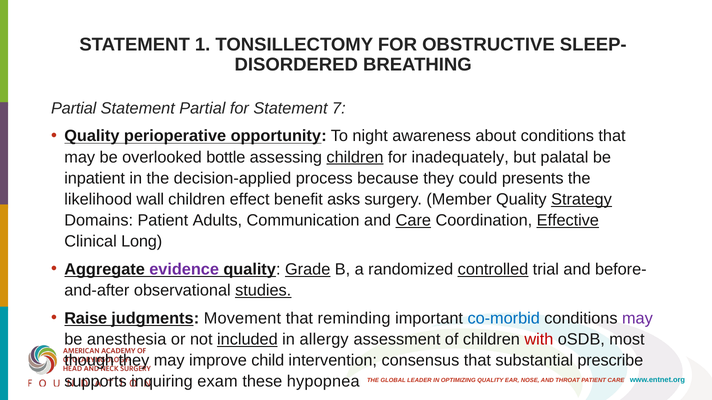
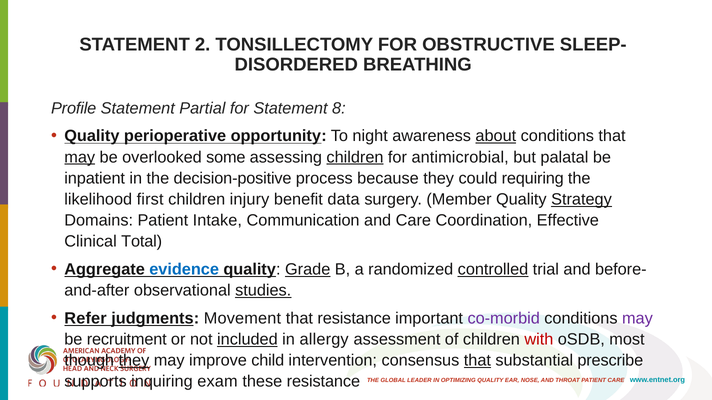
1: 1 -> 2
Partial at (74, 108): Partial -> Profile
7: 7 -> 8
about underline: none -> present
may at (80, 157) underline: none -> present
bottle: bottle -> some
inadequately: inadequately -> antimicrobial
decision-applied: decision-applied -> decision-positive
presents: presents -> requiring
wall: wall -> first
effect: effect -> injury
asks: asks -> data
Adults: Adults -> Intake
Care at (413, 221) underline: present -> none
Effective underline: present -> none
Long: Long -> Total
evidence colour: purple -> blue
Raise: Raise -> Refer
that reminding: reminding -> resistance
co-morbid colour: blue -> purple
anesthesia: anesthesia -> recruitment
they at (134, 361) underline: none -> present
that at (477, 361) underline: none -> present
these hypopnea: hypopnea -> resistance
